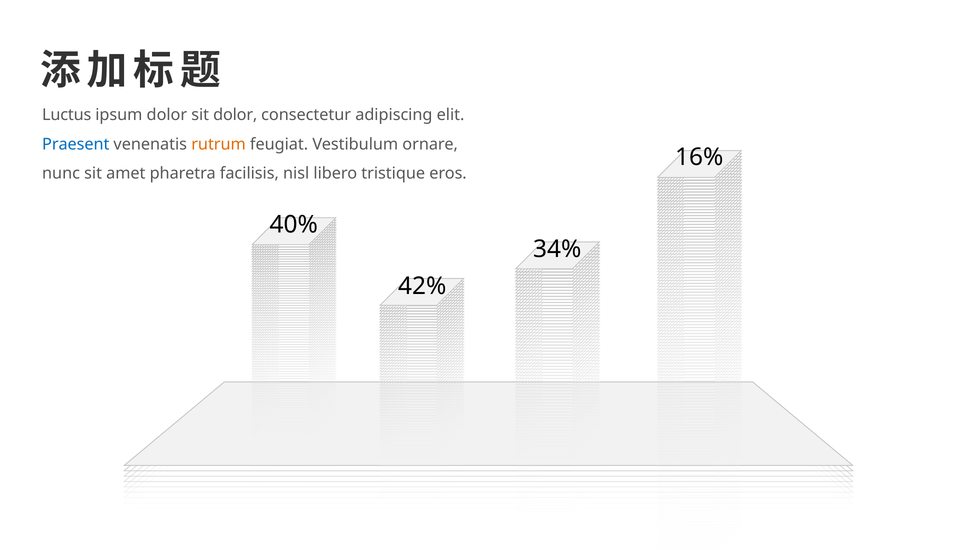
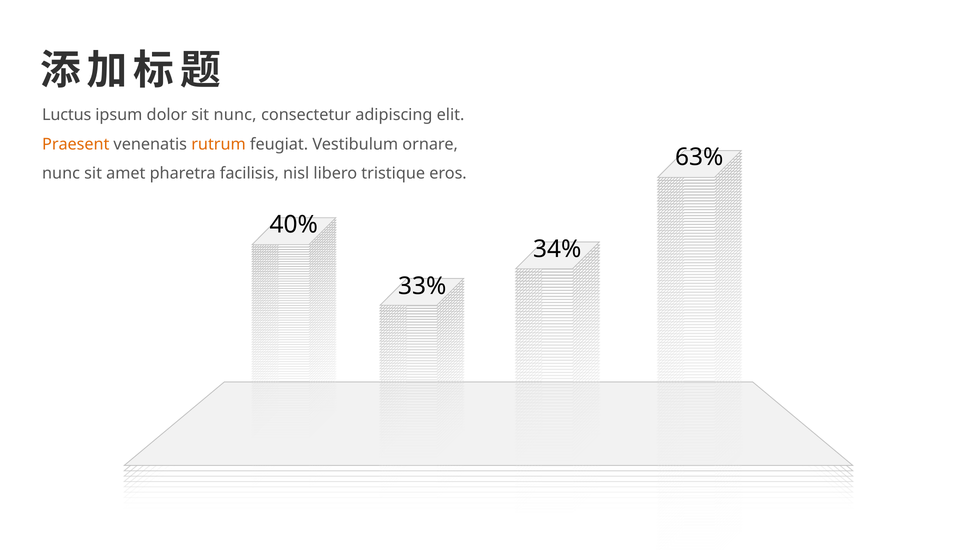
sit dolor: dolor -> nunc
Praesent colour: blue -> orange
16%: 16% -> 63%
42%: 42% -> 33%
